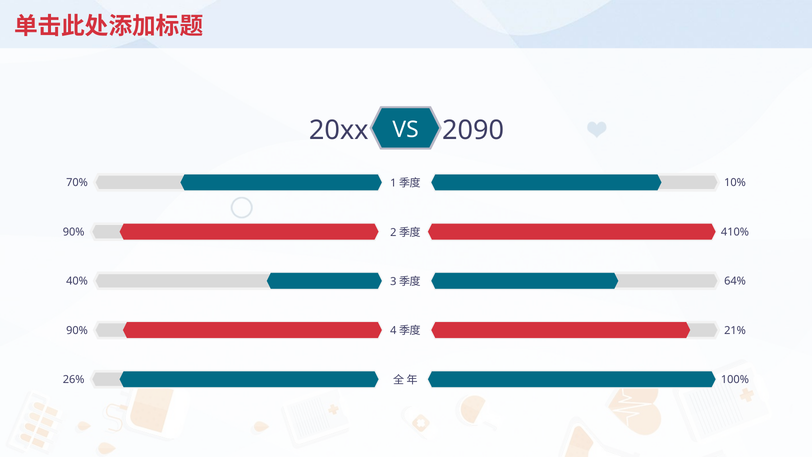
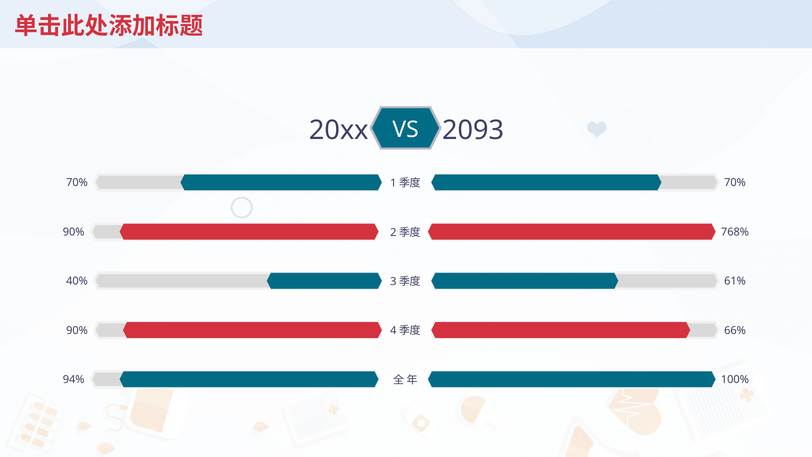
2090: 2090 -> 2093
10% at (735, 183): 10% -> 70%
410%: 410% -> 768%
64%: 64% -> 61%
21%: 21% -> 66%
26%: 26% -> 94%
